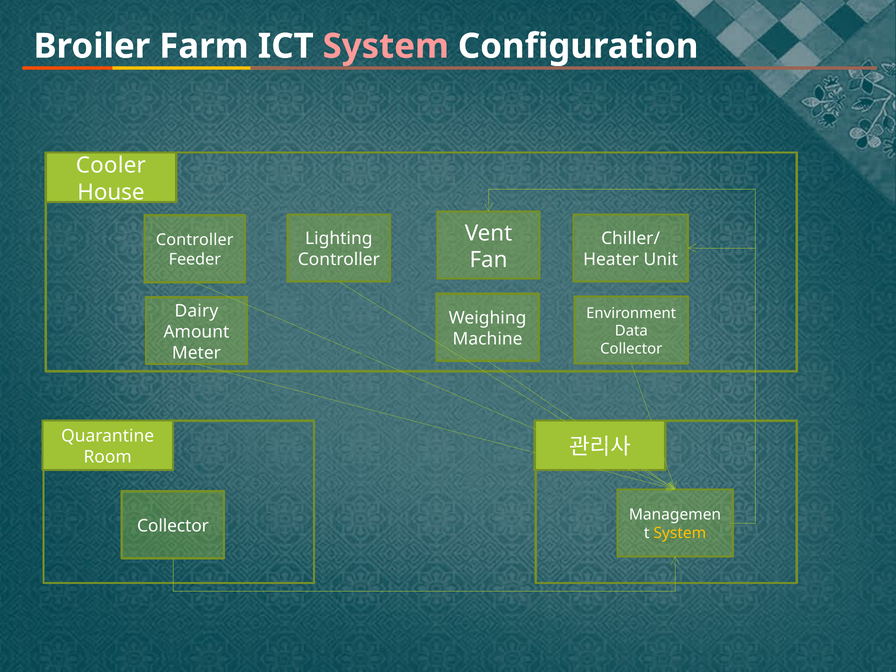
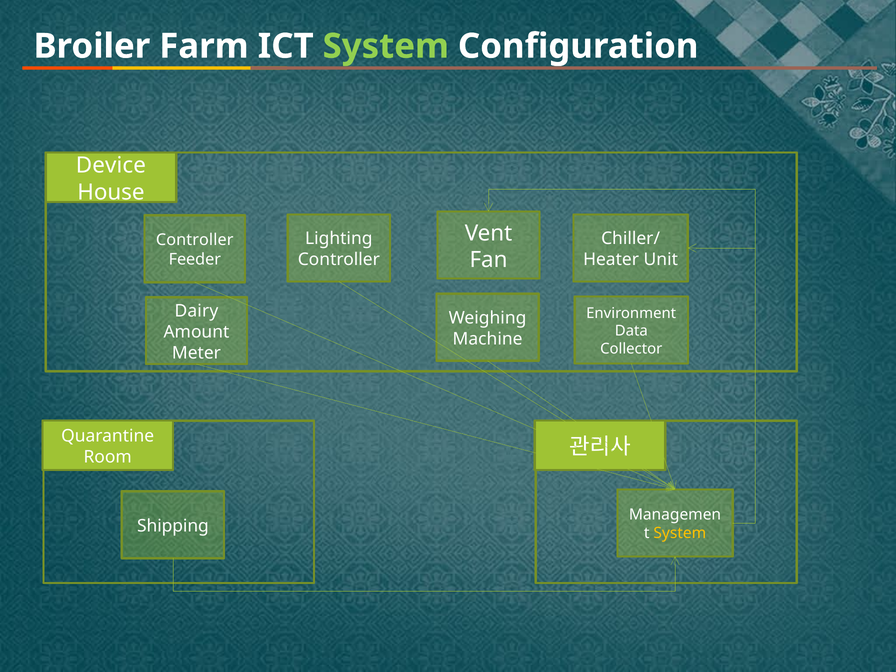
System at (386, 46) colour: pink -> light green
Cooler: Cooler -> Device
Collector at (173, 526): Collector -> Shipping
